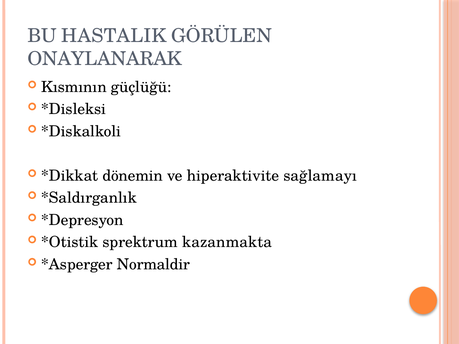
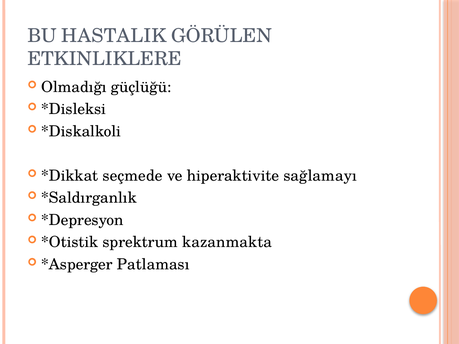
ONAYLANARAK: ONAYLANARAK -> ETKINLIKLERE
Kısmının: Kısmının -> Olmadığı
dönemin: dönemin -> seçmede
Normaldir: Normaldir -> Patlaması
